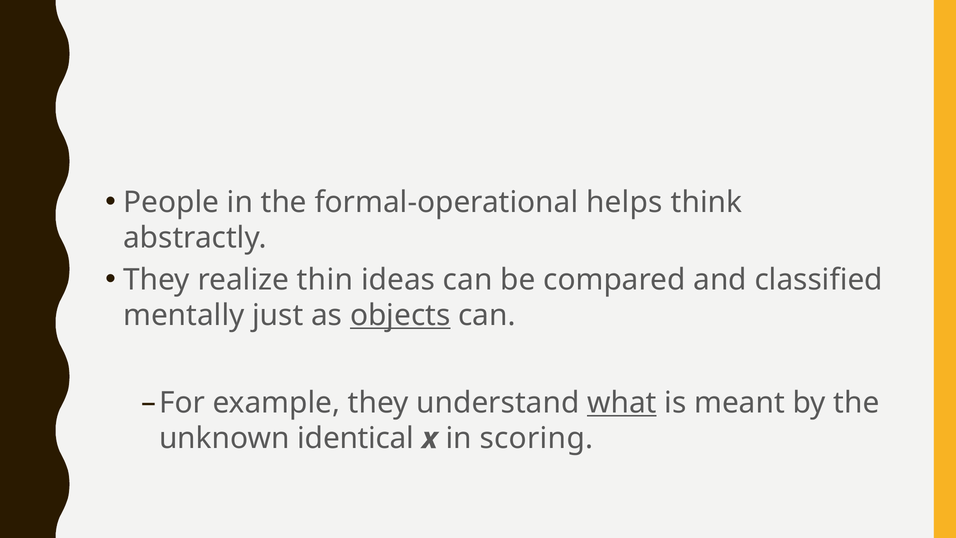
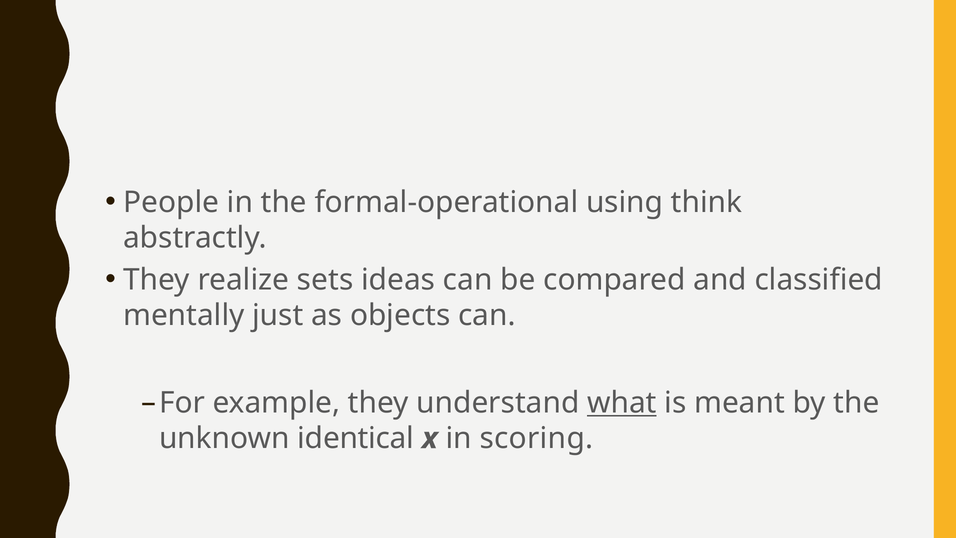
helps: helps -> using
thin: thin -> sets
objects underline: present -> none
